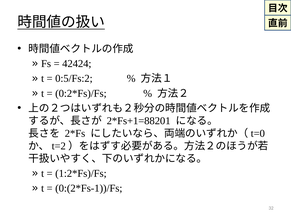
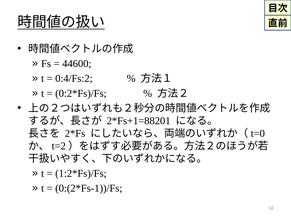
42424: 42424 -> 44600
0:5/Fs:2: 0:5/Fs:2 -> 0:4/Fs:2
